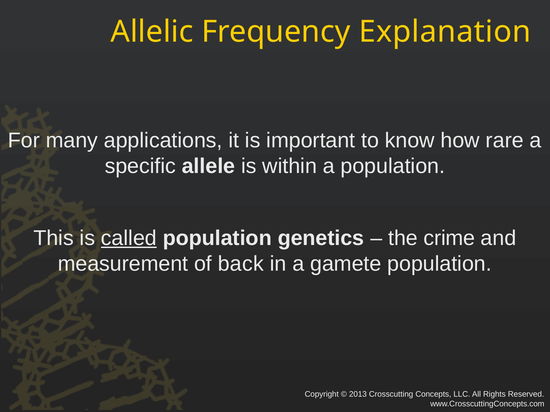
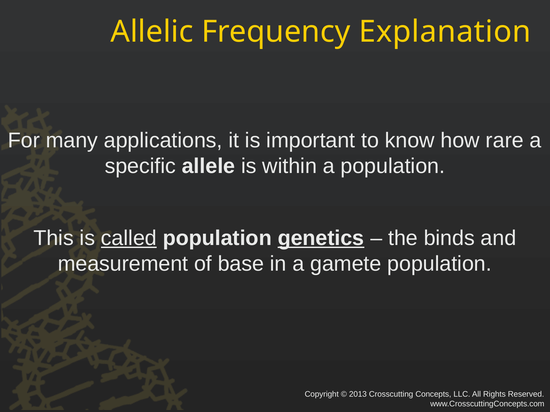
genetics underline: none -> present
crime: crime -> binds
back: back -> base
